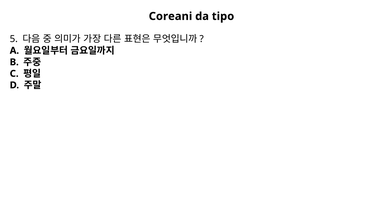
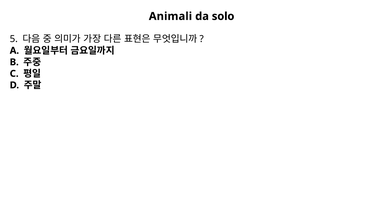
Coreani: Coreani -> Animali
tipo: tipo -> solo
